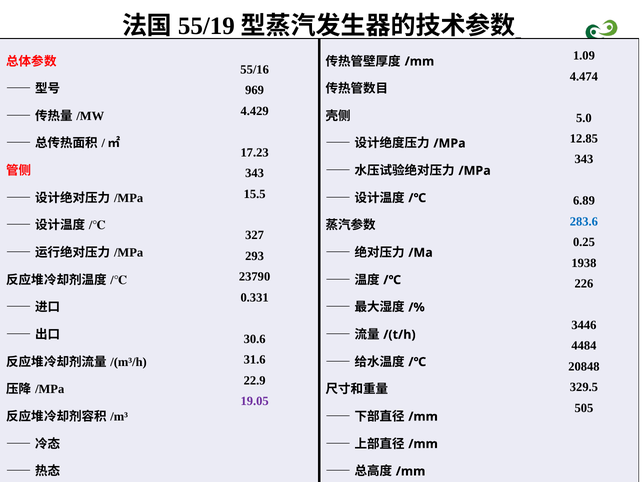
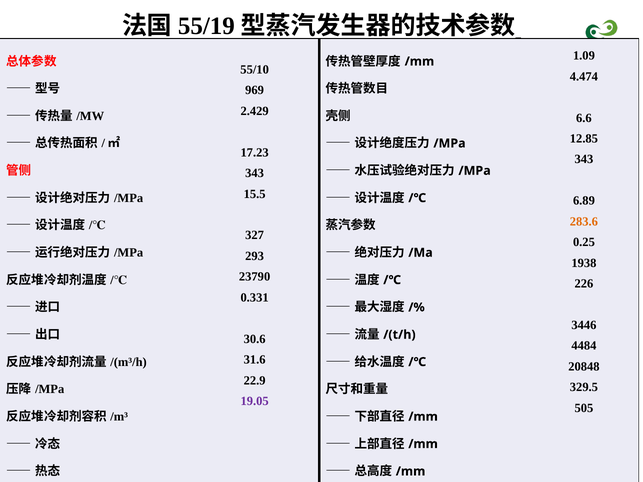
55/16: 55/16 -> 55/10
4.429: 4.429 -> 2.429
5.0: 5.0 -> 6.6
283.6 colour: blue -> orange
